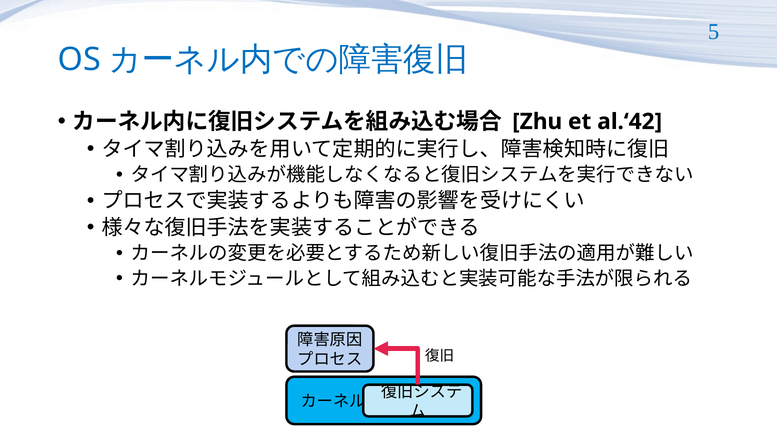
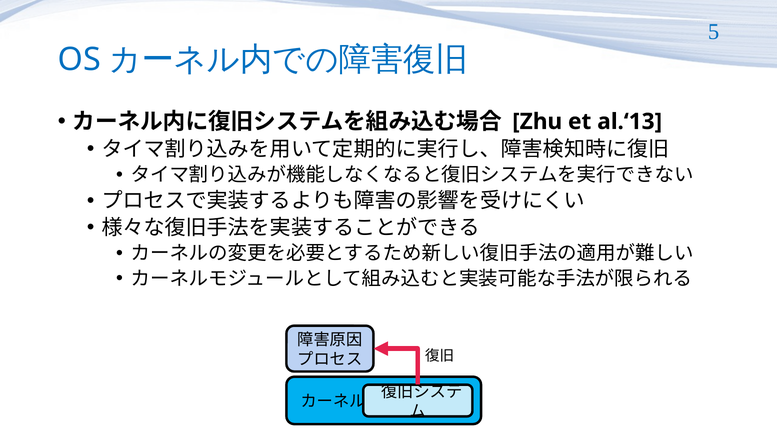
al.‘42: al.‘42 -> al.‘13
